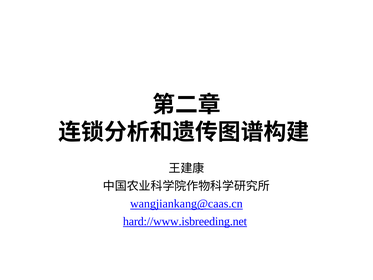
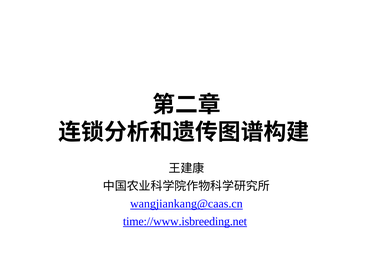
hard://www.isbreeding.net: hard://www.isbreeding.net -> time://www.isbreeding.net
